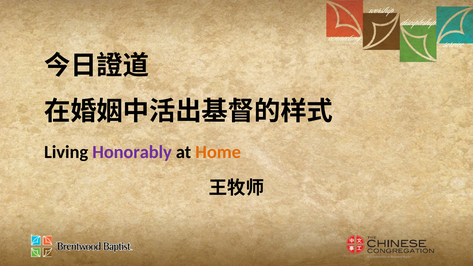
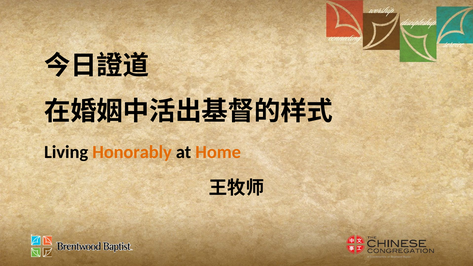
Honorably colour: purple -> orange
